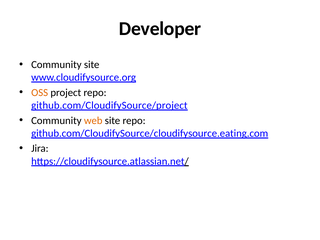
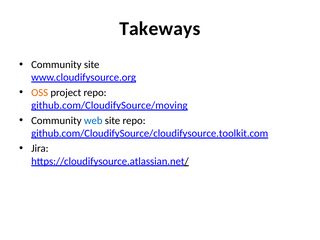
Developer: Developer -> Takeways
github.com/CloudifySource/project: github.com/CloudifySource/project -> github.com/CloudifySource/moving
web colour: orange -> blue
github.com/CloudifySource/cloudifysource.eating.com: github.com/CloudifySource/cloudifysource.eating.com -> github.com/CloudifySource/cloudifysource.toolkit.com
